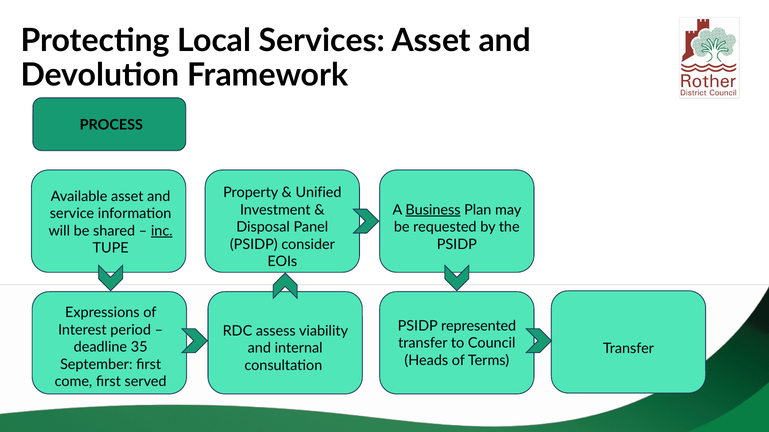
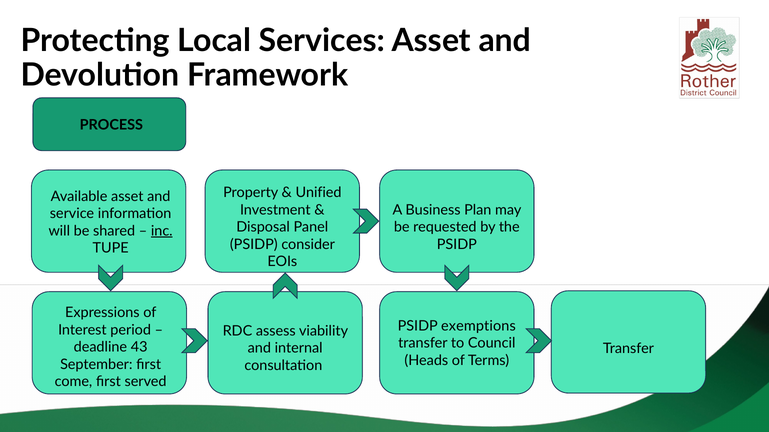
Business underline: present -> none
represented: represented -> exemptions
35: 35 -> 43
